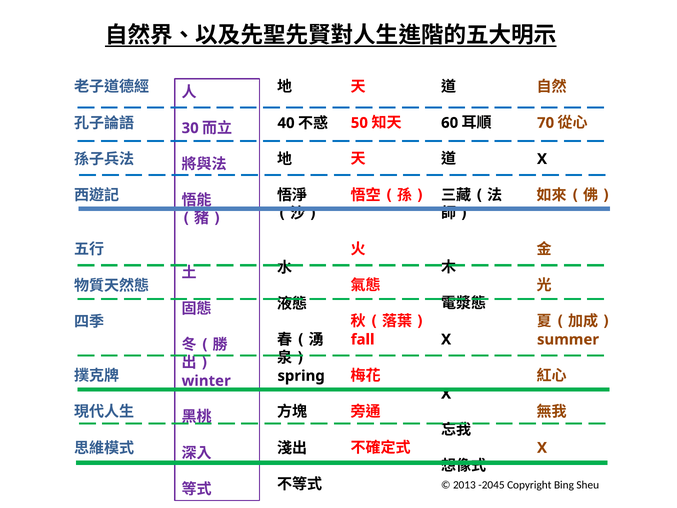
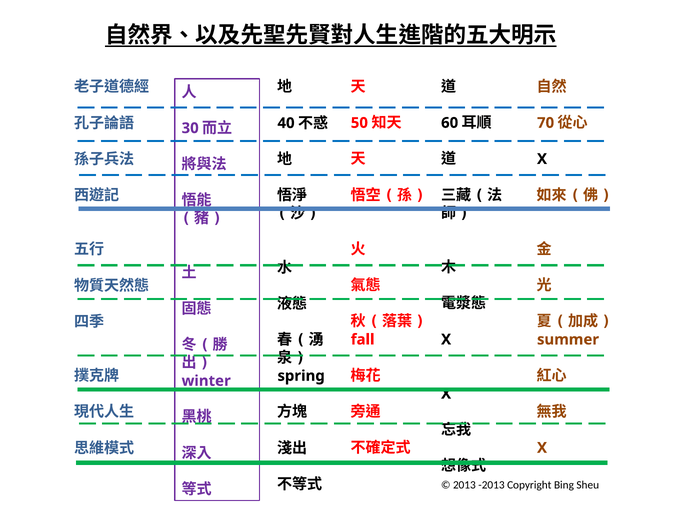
-2045: -2045 -> -2013
